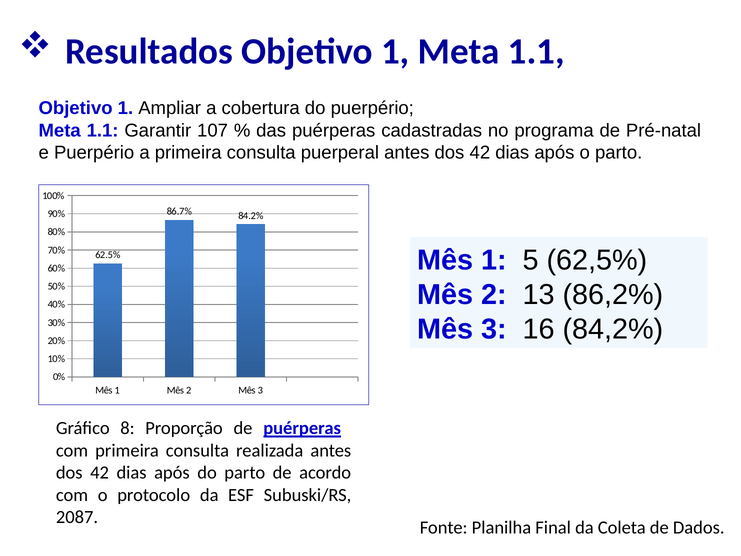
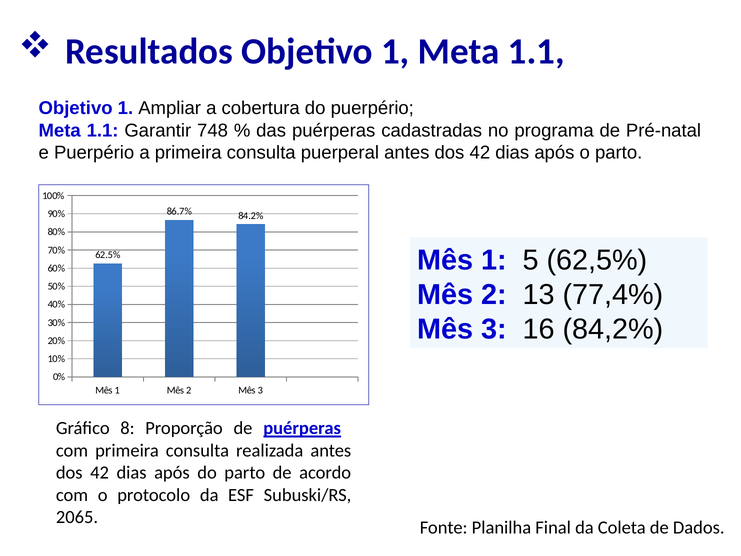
107: 107 -> 748
86,2%: 86,2% -> 77,4%
2087: 2087 -> 2065
